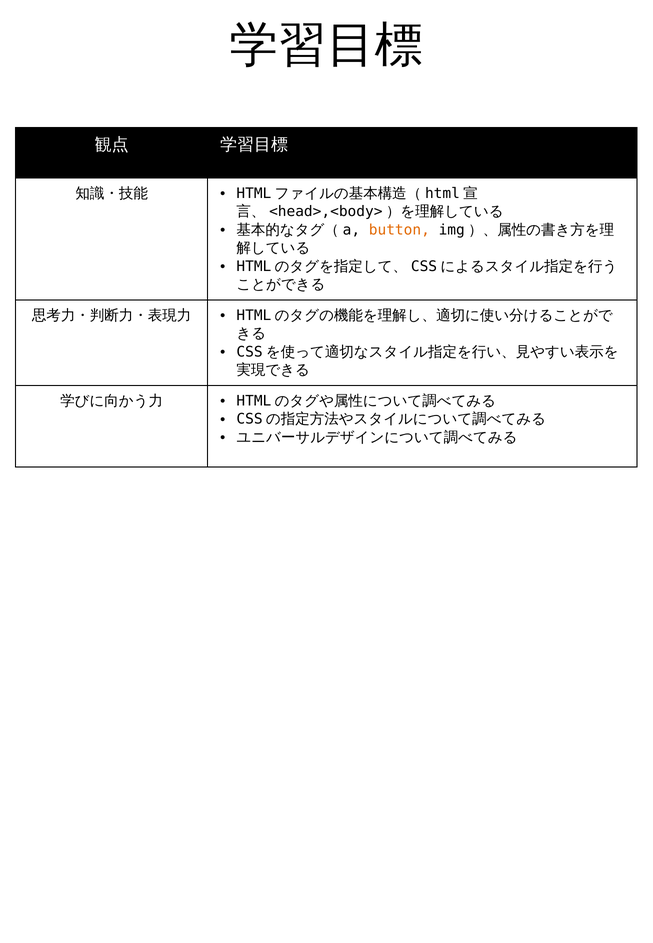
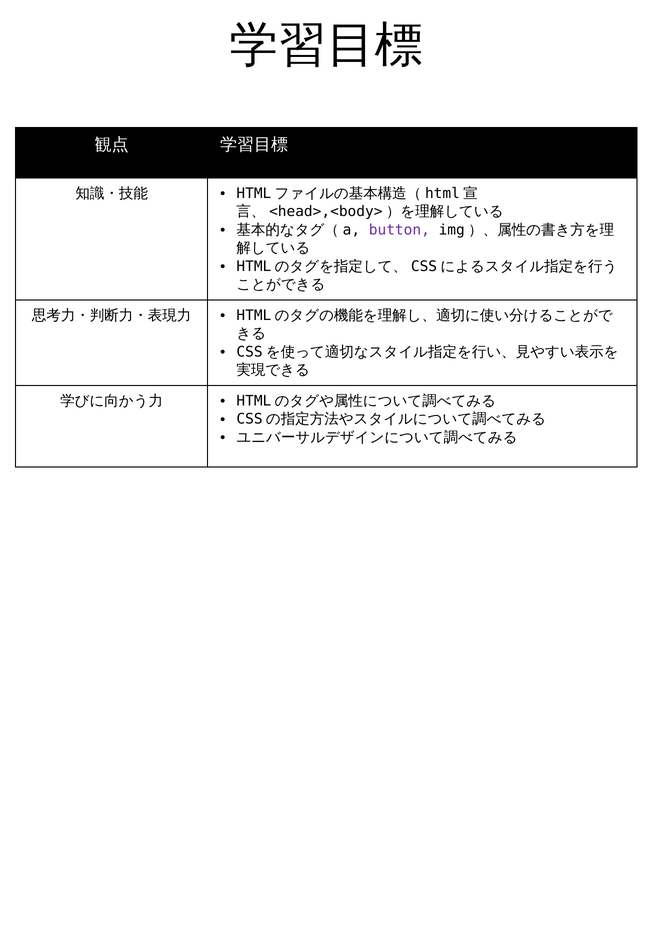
button colour: orange -> purple
